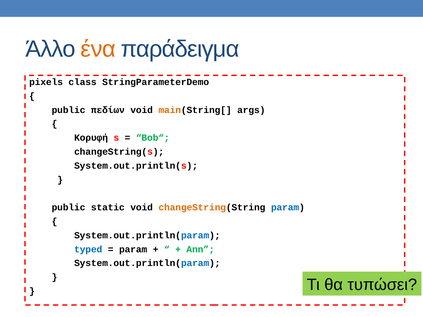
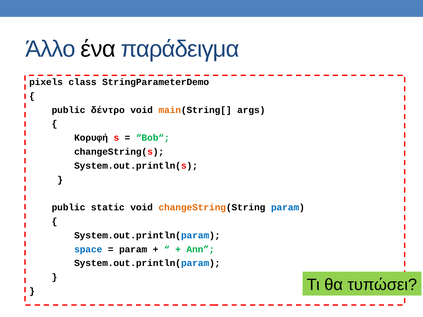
ένα colour: orange -> black
πεδίων: πεδίων -> δέντρο
typed: typed -> space
